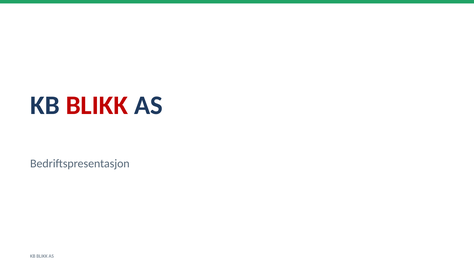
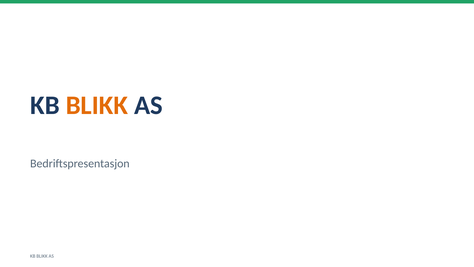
BLIKK at (97, 105) colour: red -> orange
